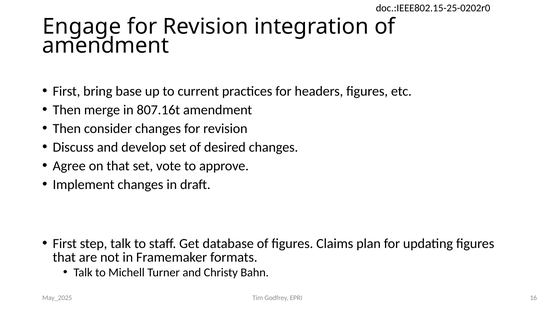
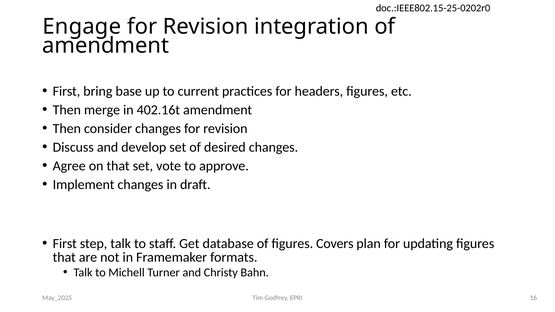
807.16t: 807.16t -> 402.16t
Claims: Claims -> Covers
